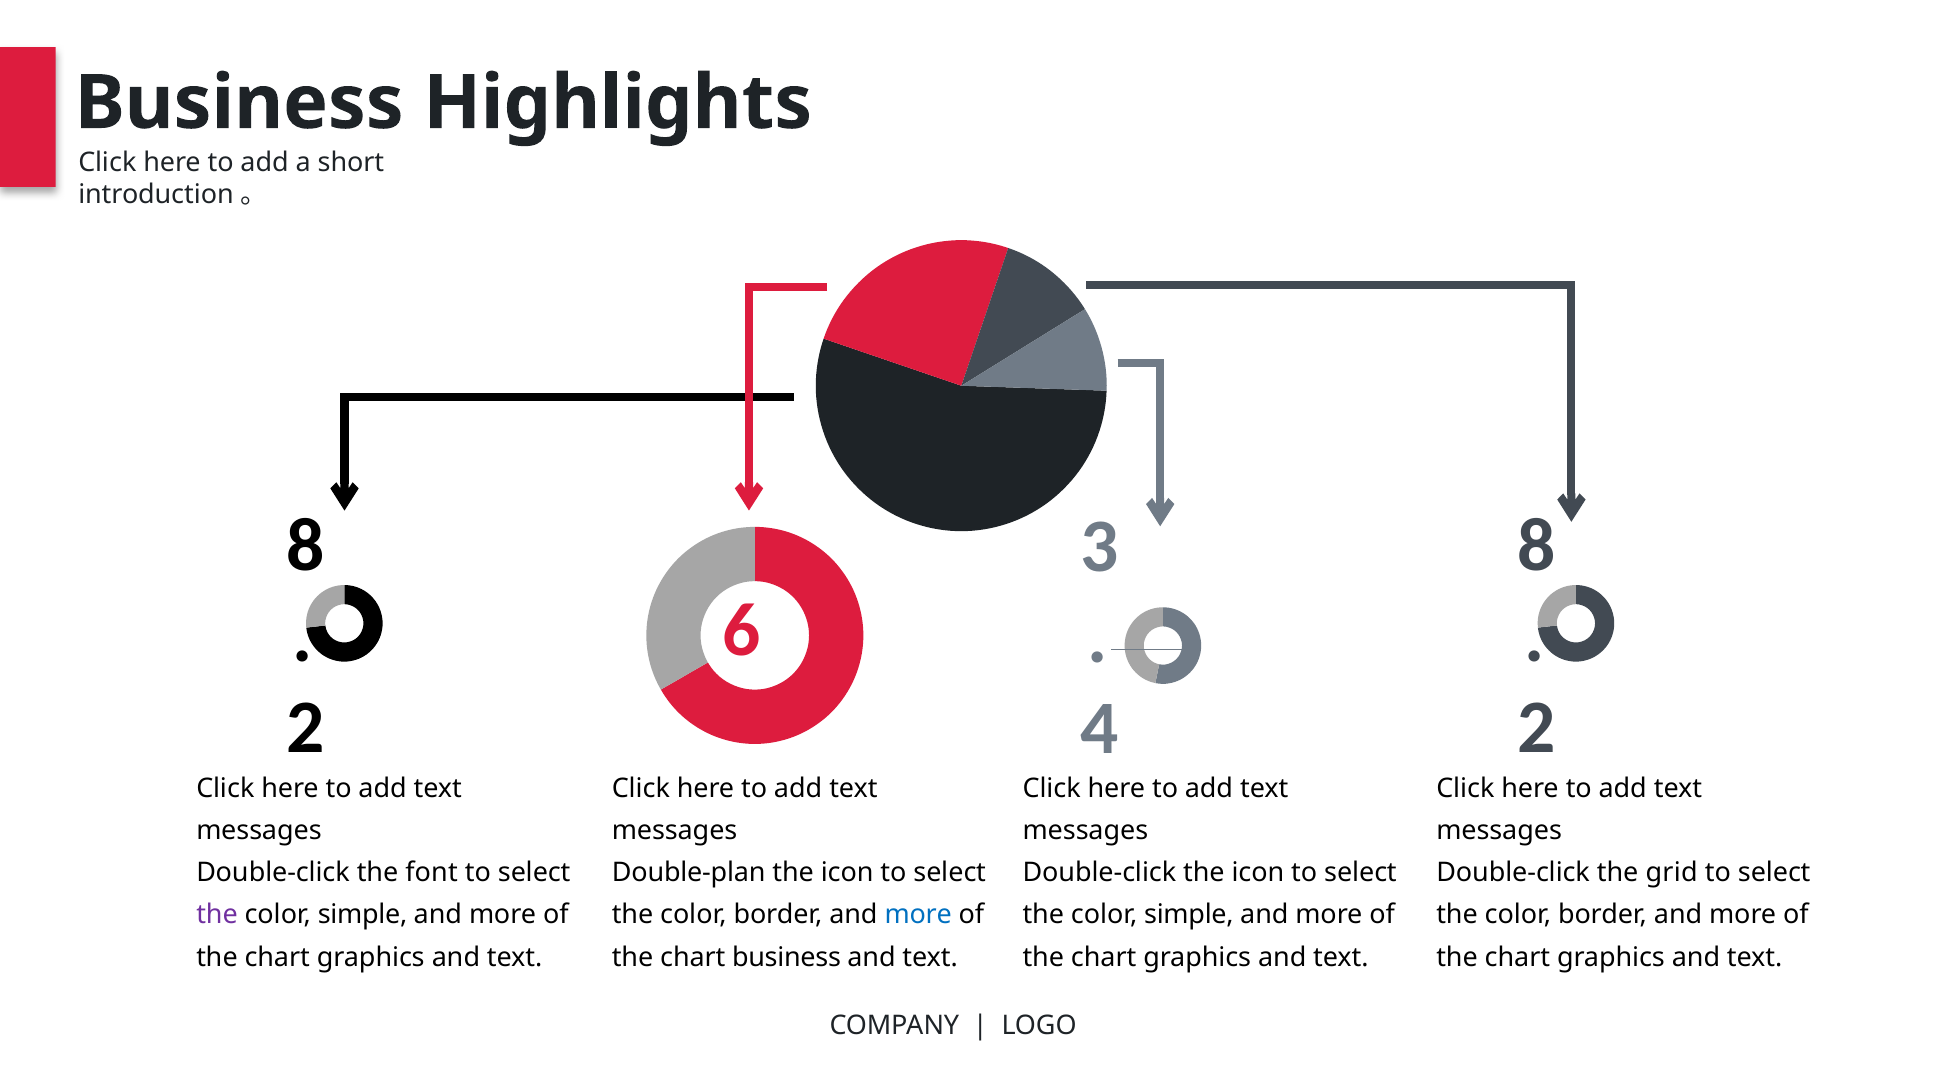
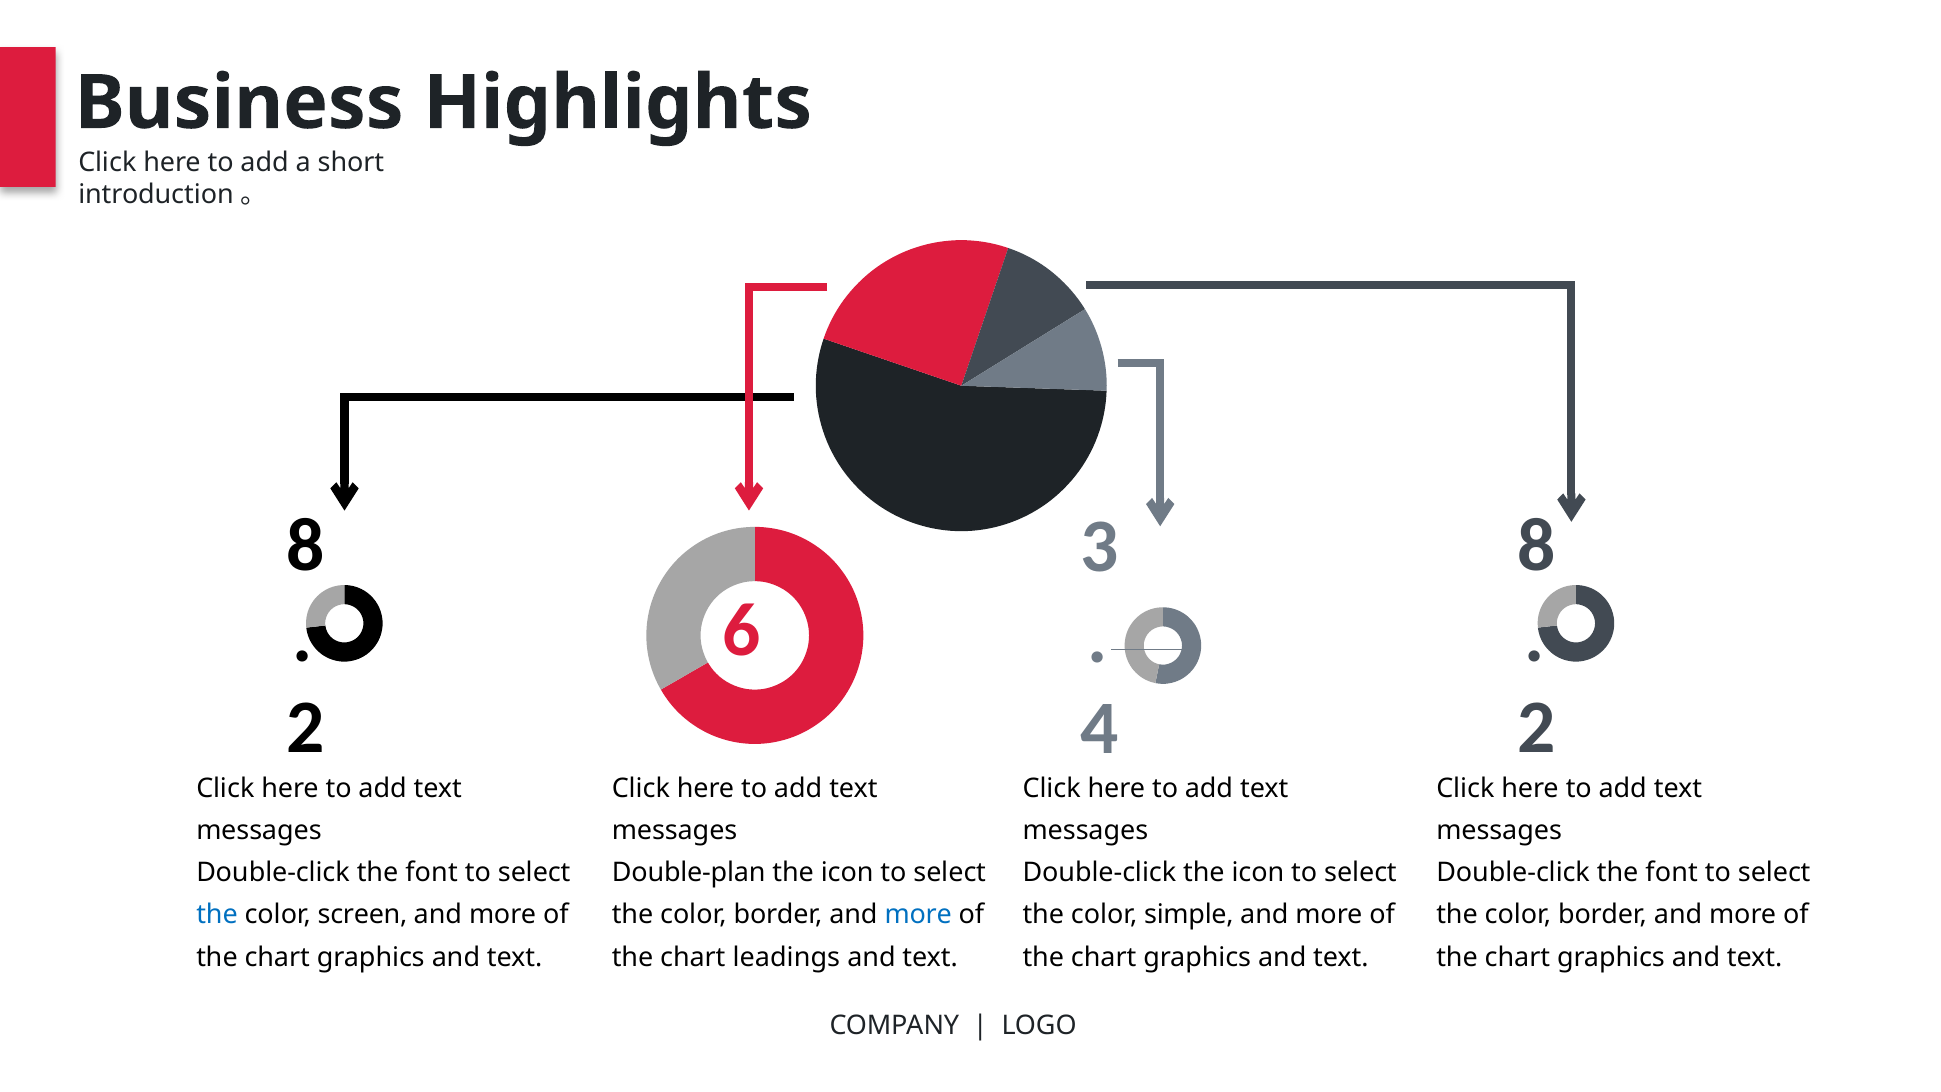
grid at (1672, 873): grid -> font
the at (217, 915) colour: purple -> blue
simple at (363, 915): simple -> screen
chart business: business -> leadings
